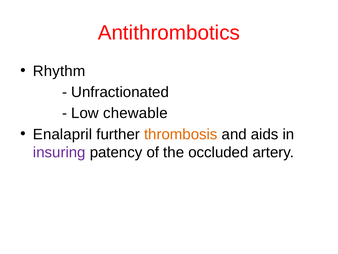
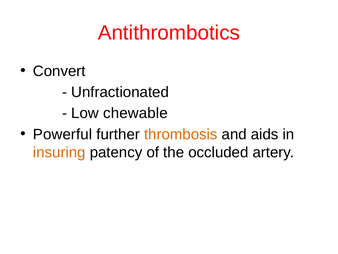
Rhythm: Rhythm -> Convert
Enalapril: Enalapril -> Powerful
insuring colour: purple -> orange
